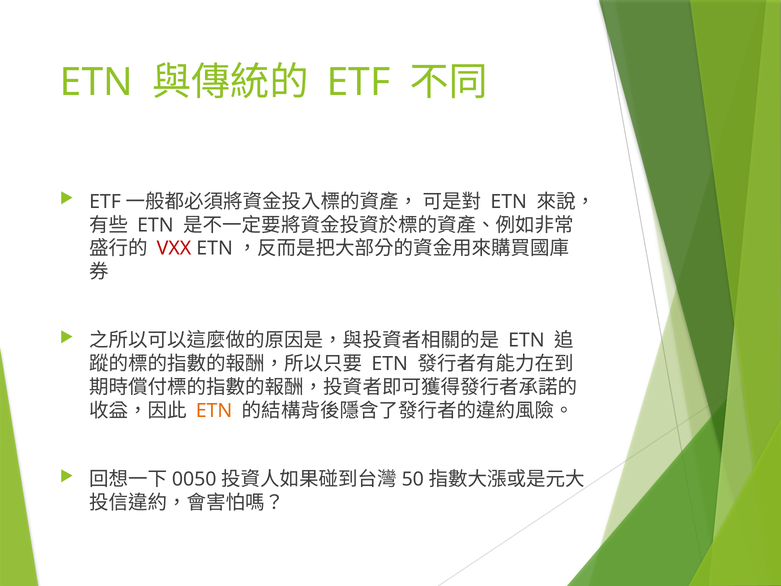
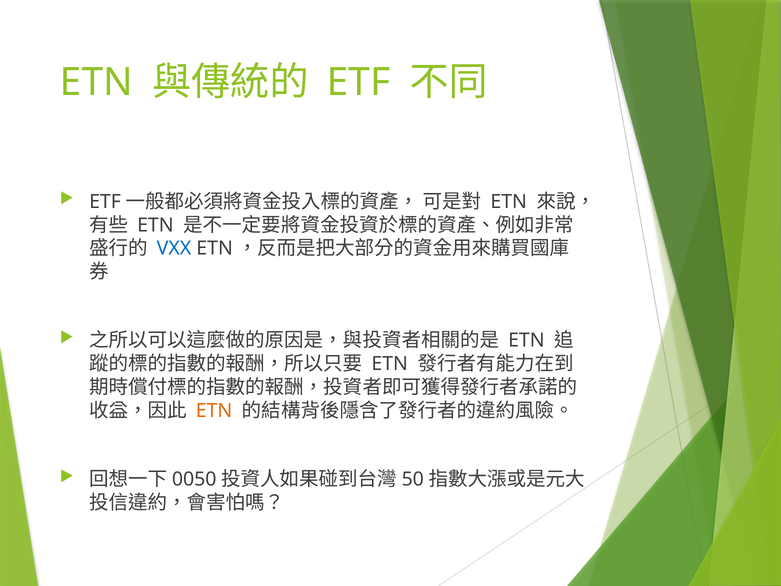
VXX colour: red -> blue
